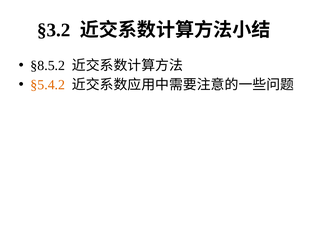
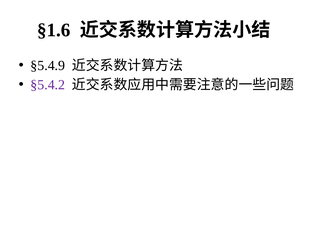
§3.2: §3.2 -> §1.6
§8.5.2: §8.5.2 -> §5.4.9
§5.4.2 colour: orange -> purple
